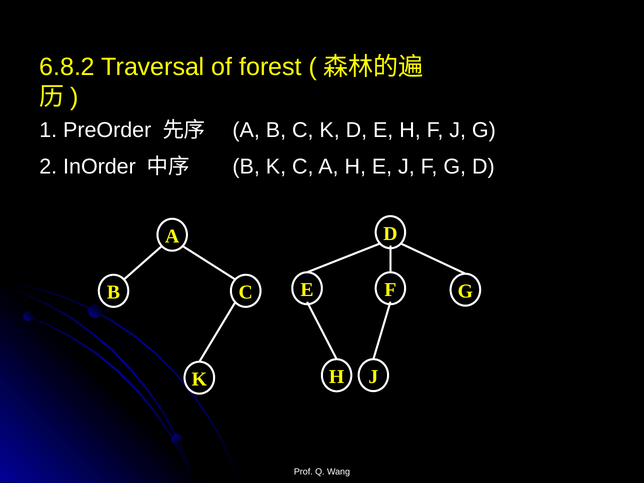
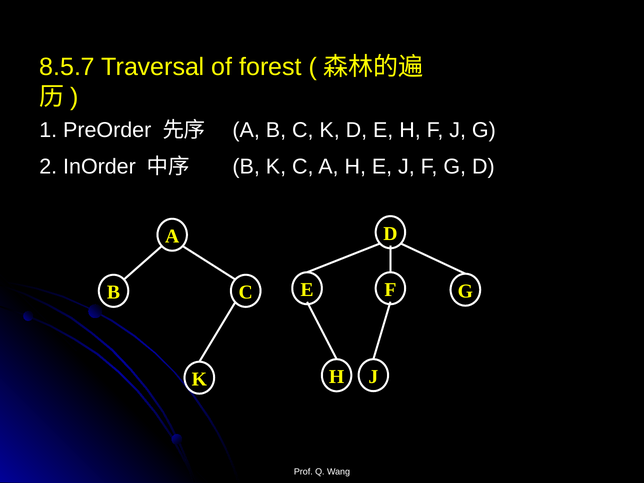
6.8.2: 6.8.2 -> 8.5.7
